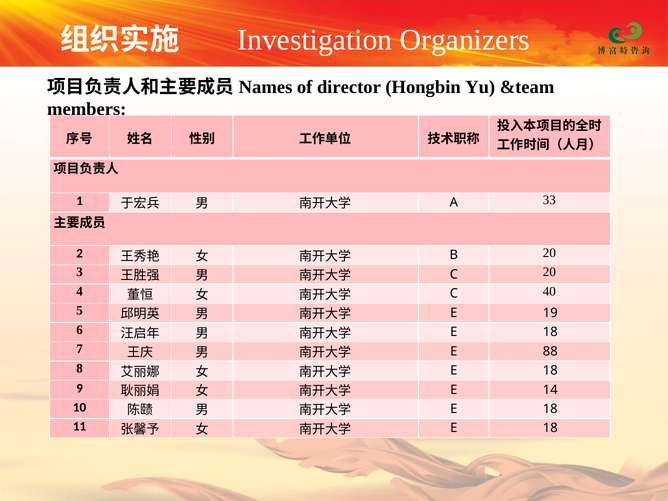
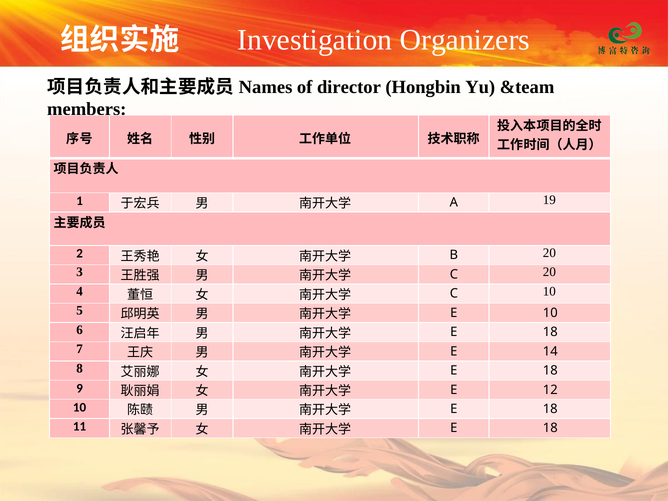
33: 33 -> 19
C 40: 40 -> 10
E 19: 19 -> 10
88: 88 -> 14
14: 14 -> 12
